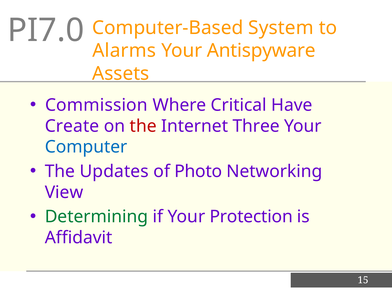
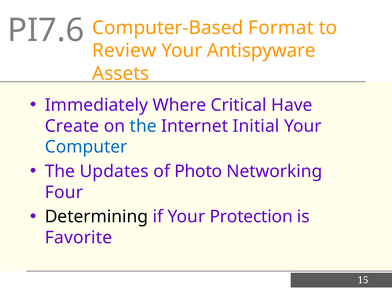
PI7.0: PI7.0 -> PI7.6
System: System -> Format
Alarms: Alarms -> Review
Commission: Commission -> Immediately
the at (143, 126) colour: red -> blue
Three: Three -> Initial
View: View -> Four
Determining colour: green -> black
Affidavit: Affidavit -> Favorite
